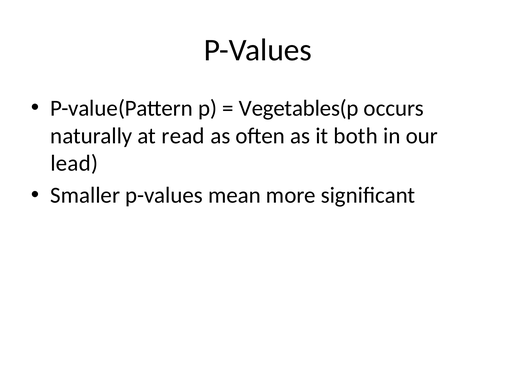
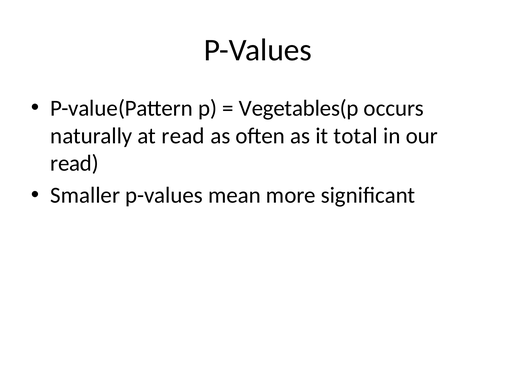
both: both -> total
lead at (74, 163): lead -> read
